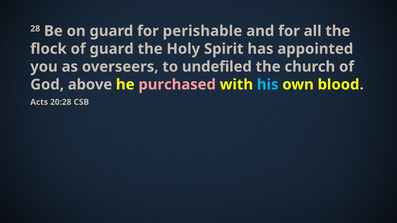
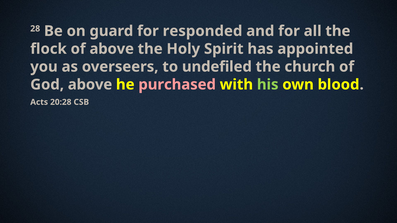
perishable: perishable -> responded
of guard: guard -> above
his colour: light blue -> light green
